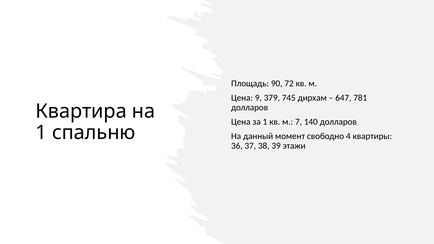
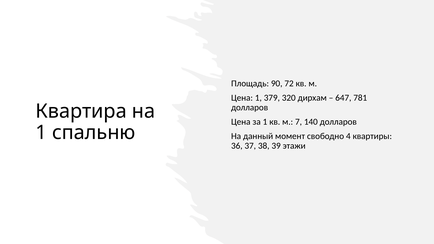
Цена 9: 9 -> 1
745: 745 -> 320
